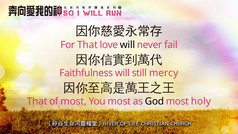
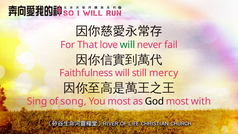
will at (128, 45) colour: black -> green
That at (37, 101): That -> Sing
of most: most -> song
holy: holy -> with
